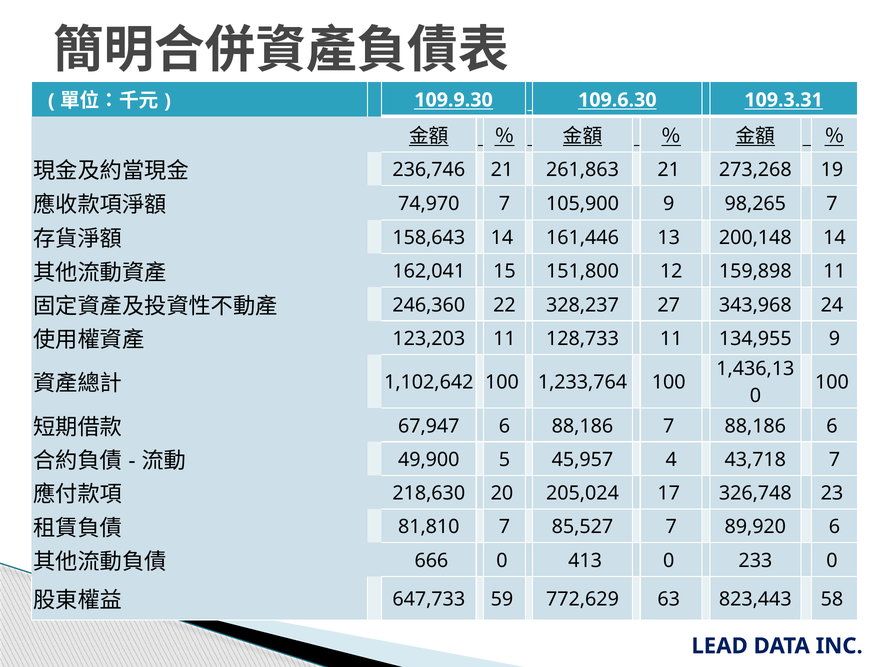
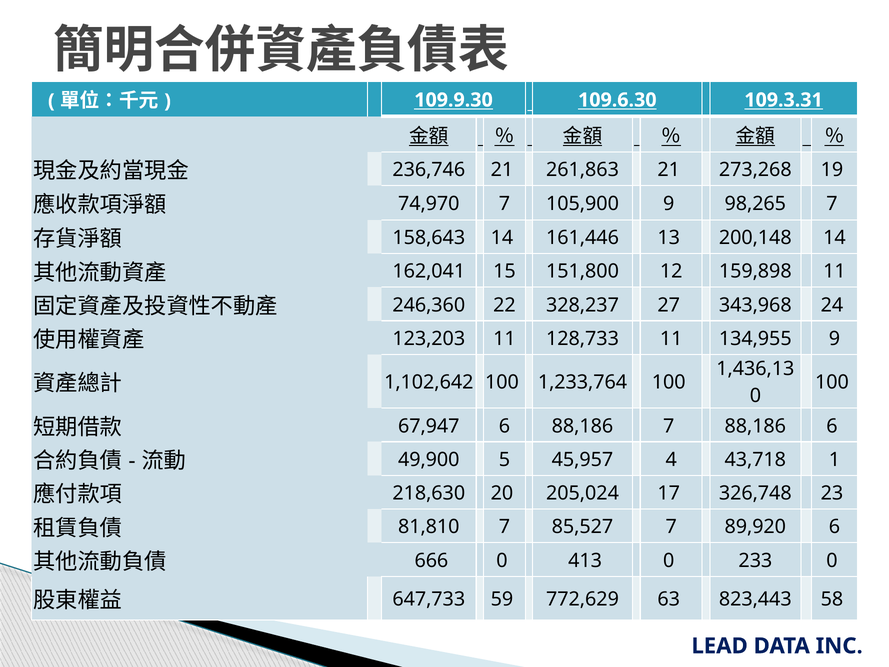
43,718 7: 7 -> 1
